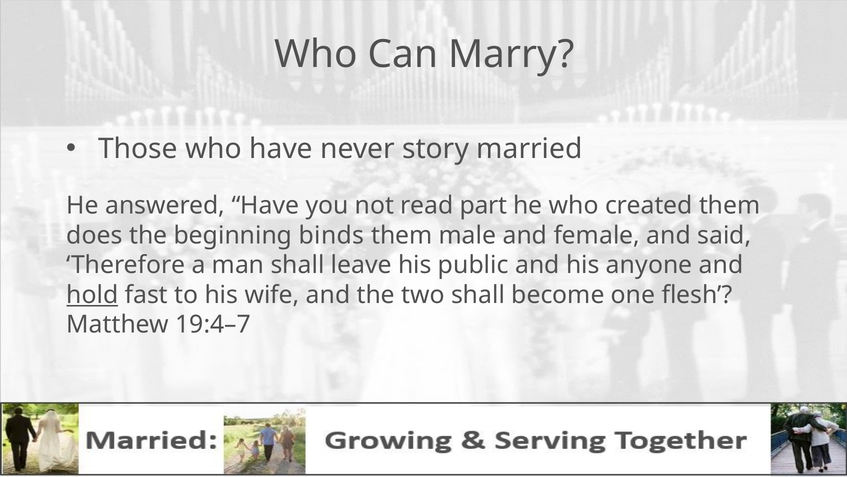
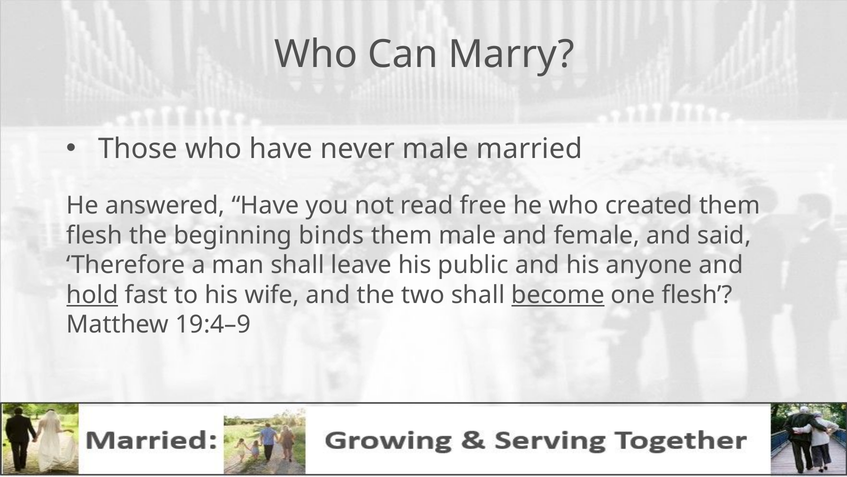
never story: story -> male
part: part -> free
does at (95, 235): does -> flesh
become underline: none -> present
19:4–7: 19:4–7 -> 19:4–9
